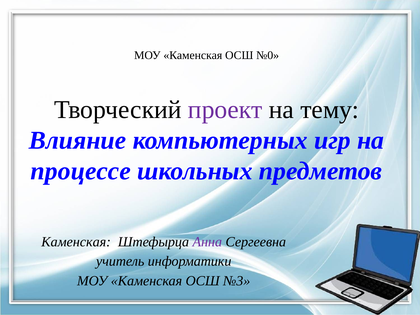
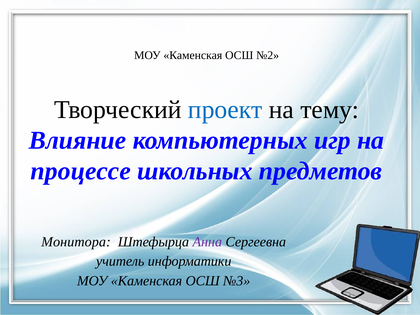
№0: №0 -> №2
проект colour: purple -> blue
Каменская at (76, 242): Каменская -> Монитора
